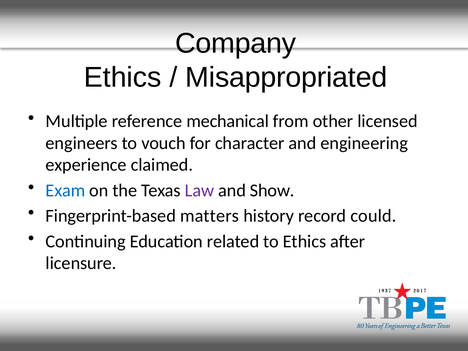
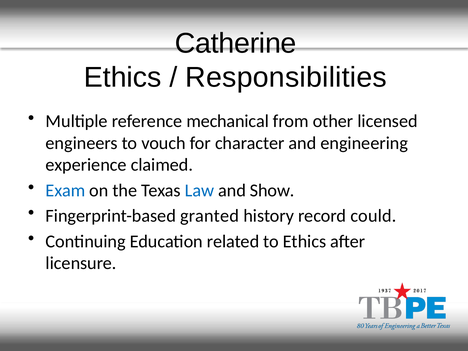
Company: Company -> Catherine
Misappropriated: Misappropriated -> Responsibilities
Law colour: purple -> blue
matters: matters -> granted
